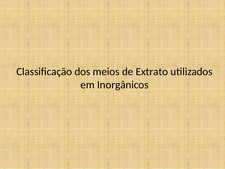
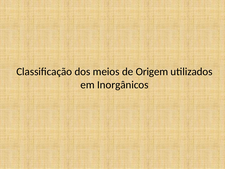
Extrato: Extrato -> Origem
